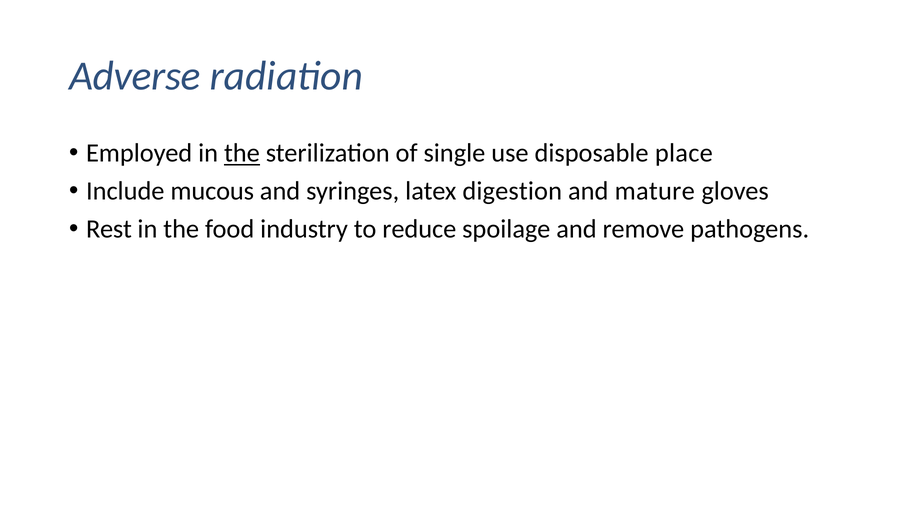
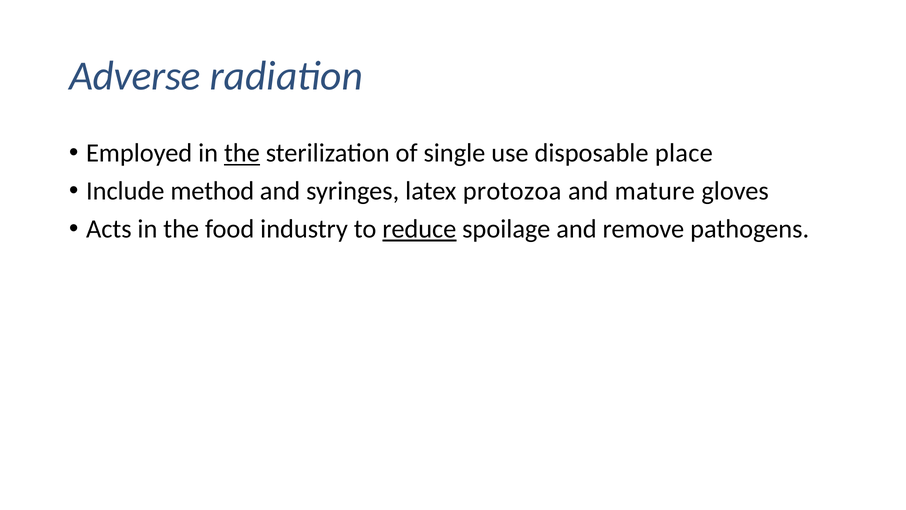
mucous: mucous -> method
digestion: digestion -> protozoa
Rest: Rest -> Acts
reduce underline: none -> present
